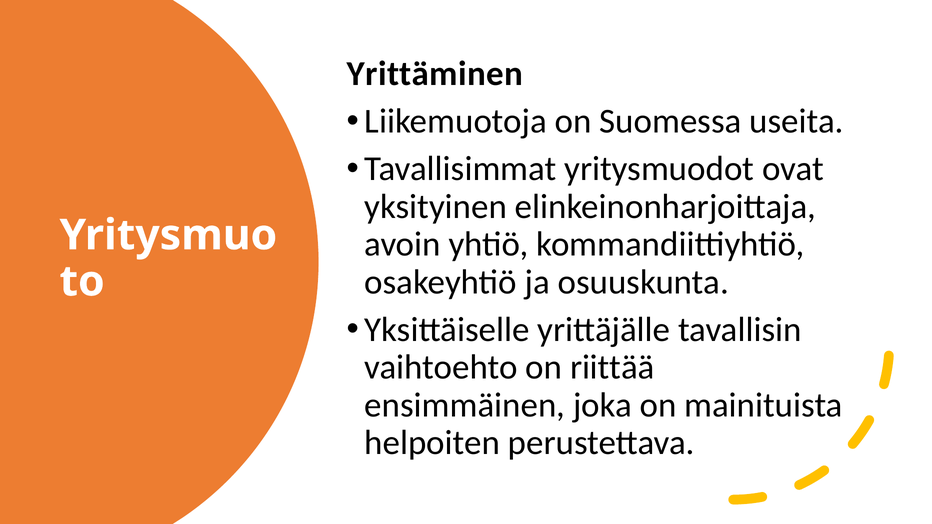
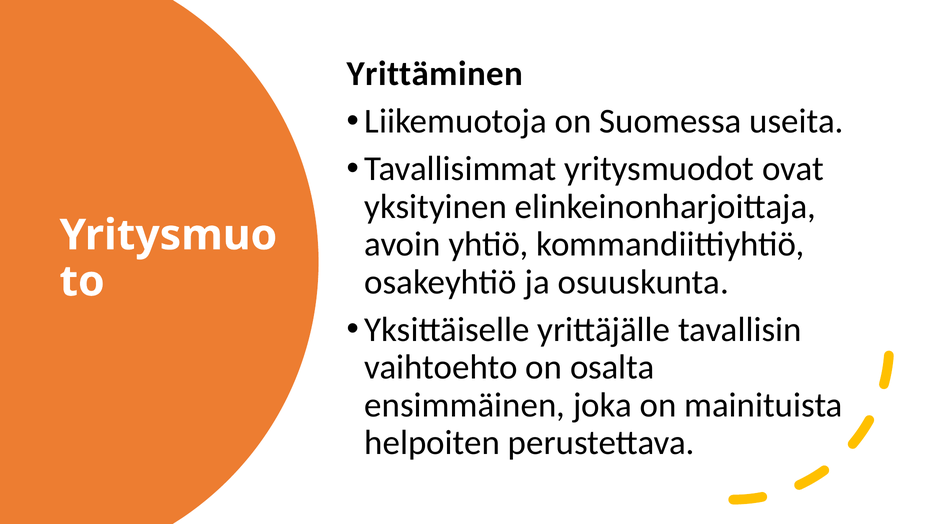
riittää: riittää -> osalta
